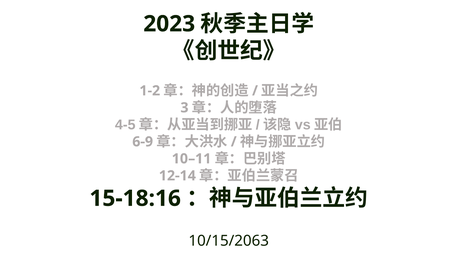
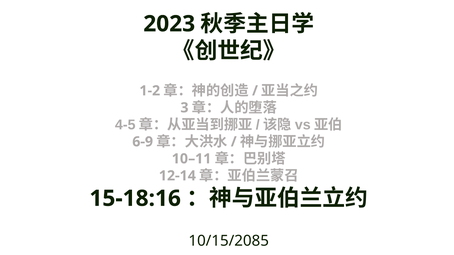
10/15/2063: 10/15/2063 -> 10/15/2085
